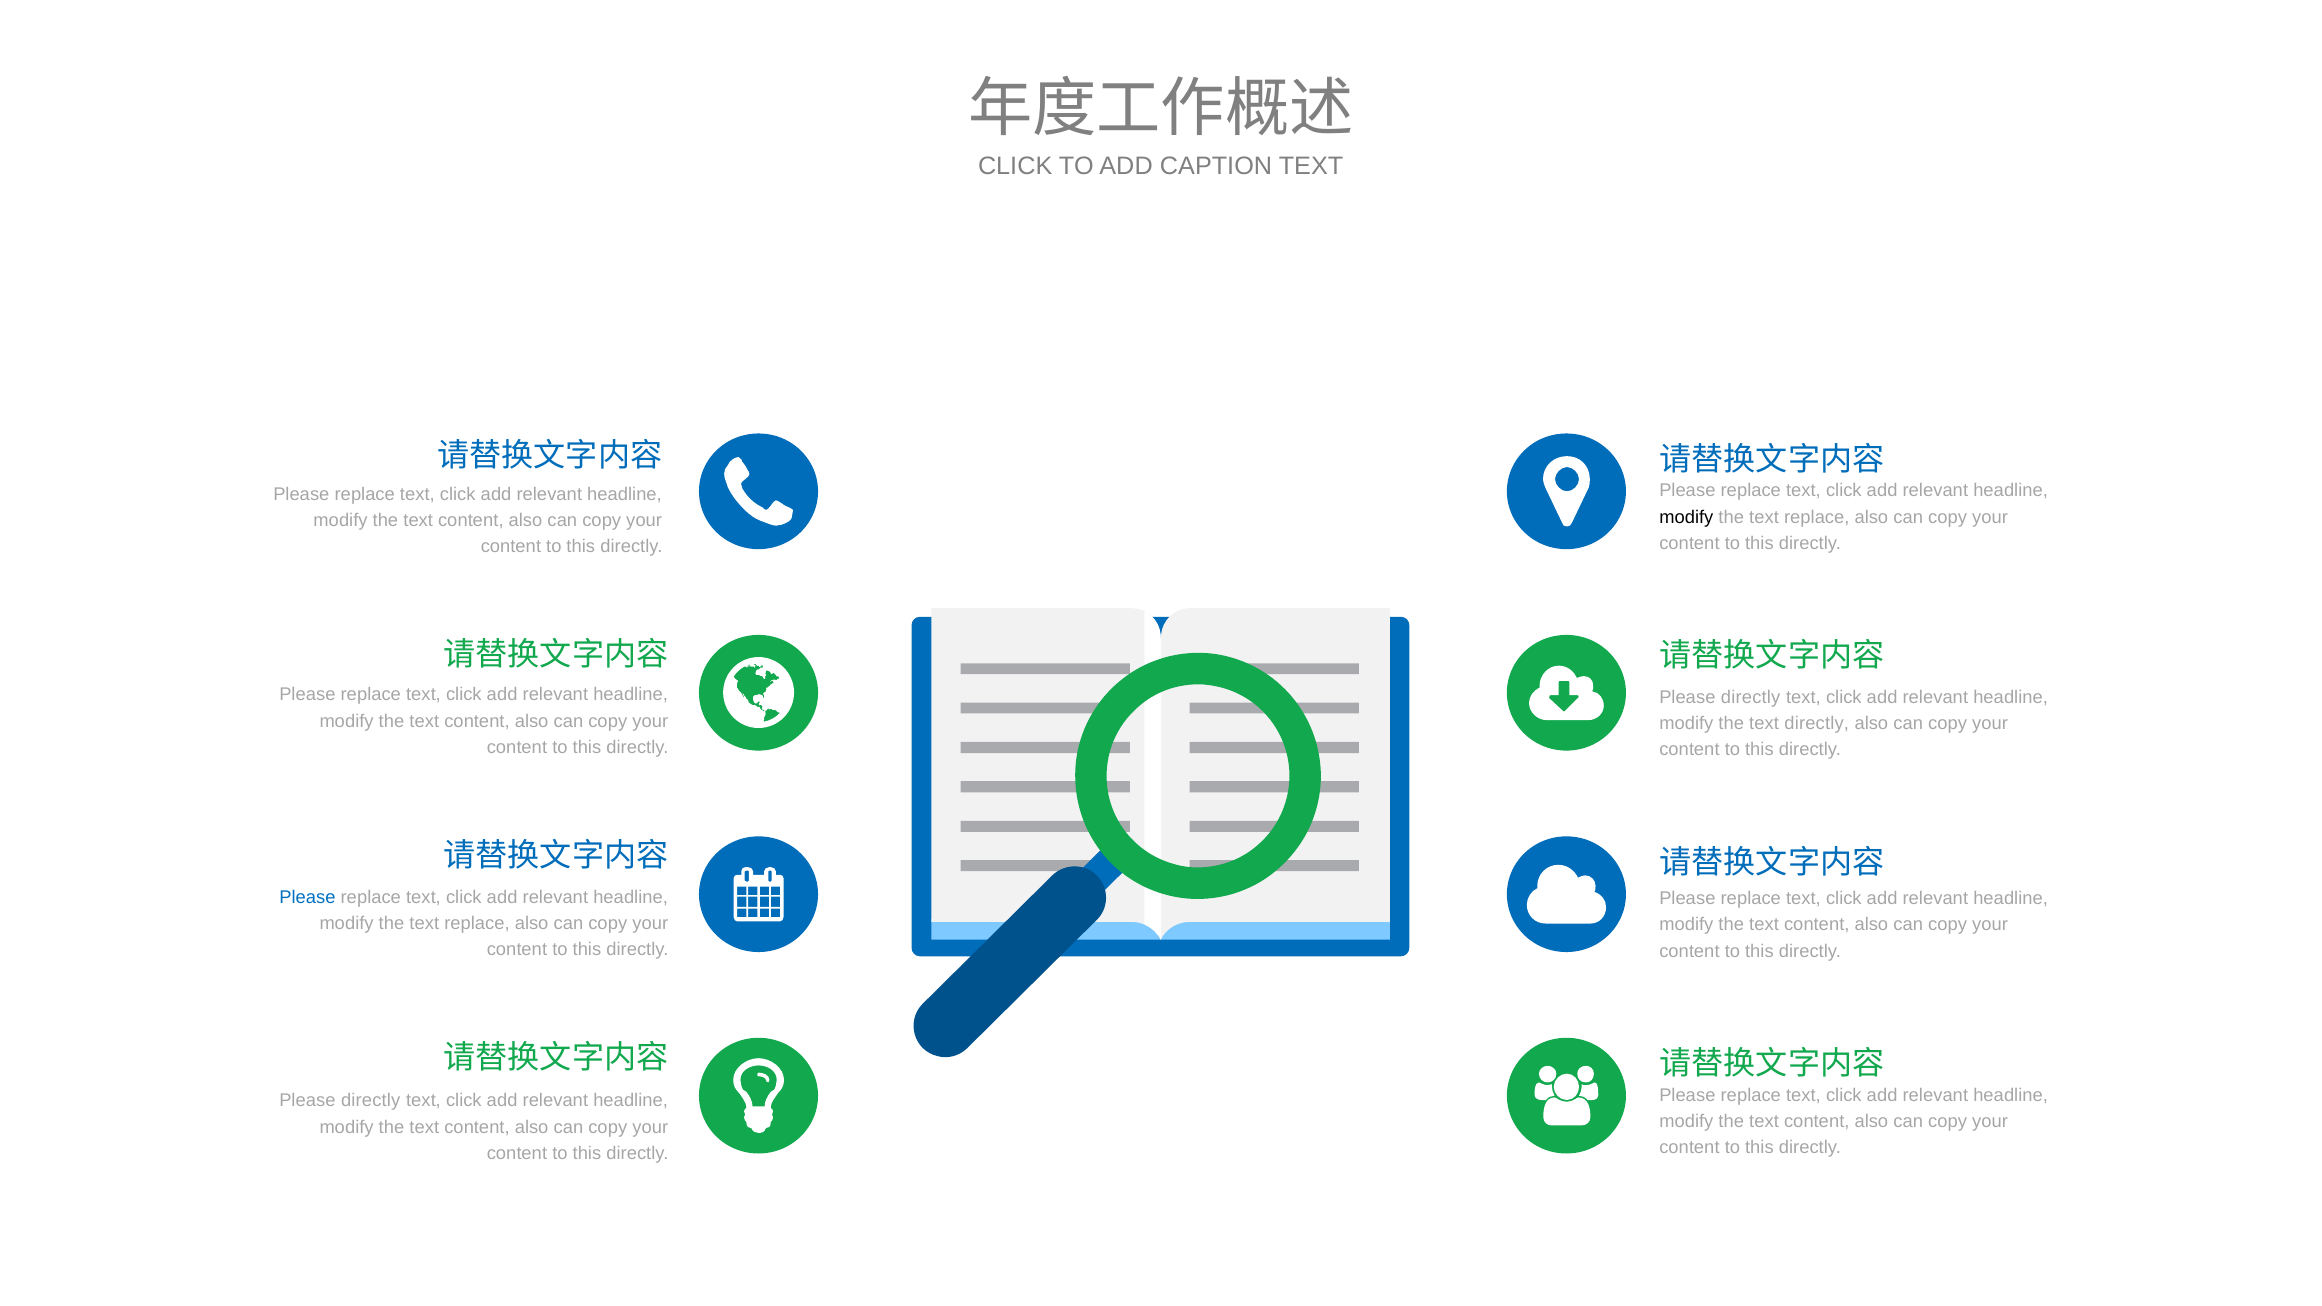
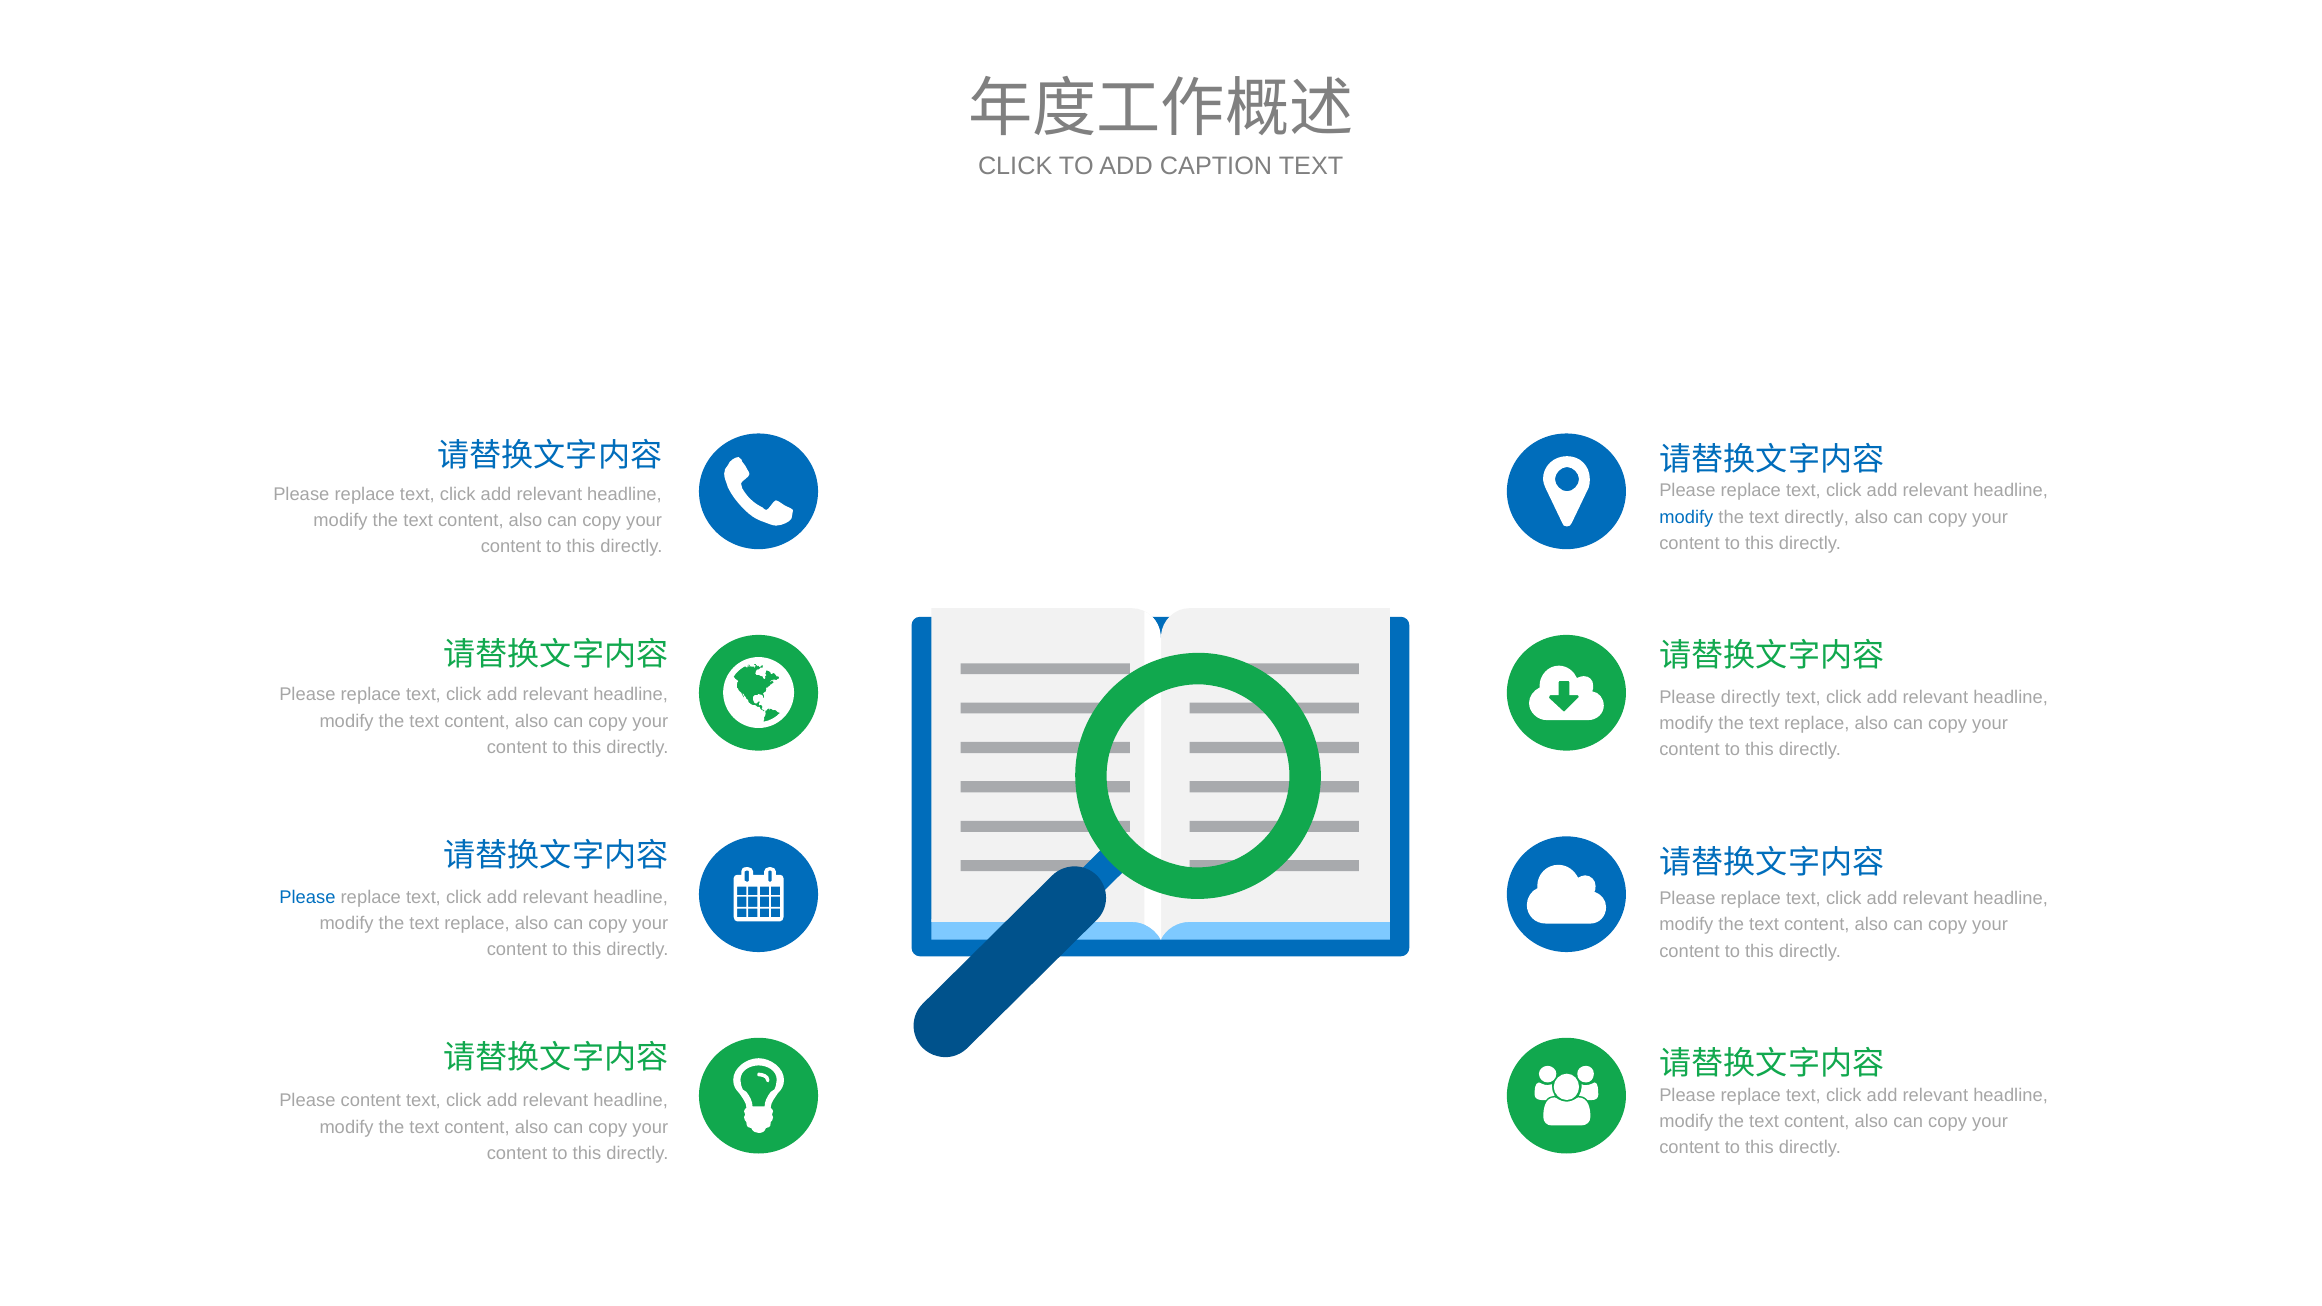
modify at (1686, 517) colour: black -> blue
replace at (1817, 517): replace -> directly
directly at (1817, 724): directly -> replace
directly at (371, 1101): directly -> content
